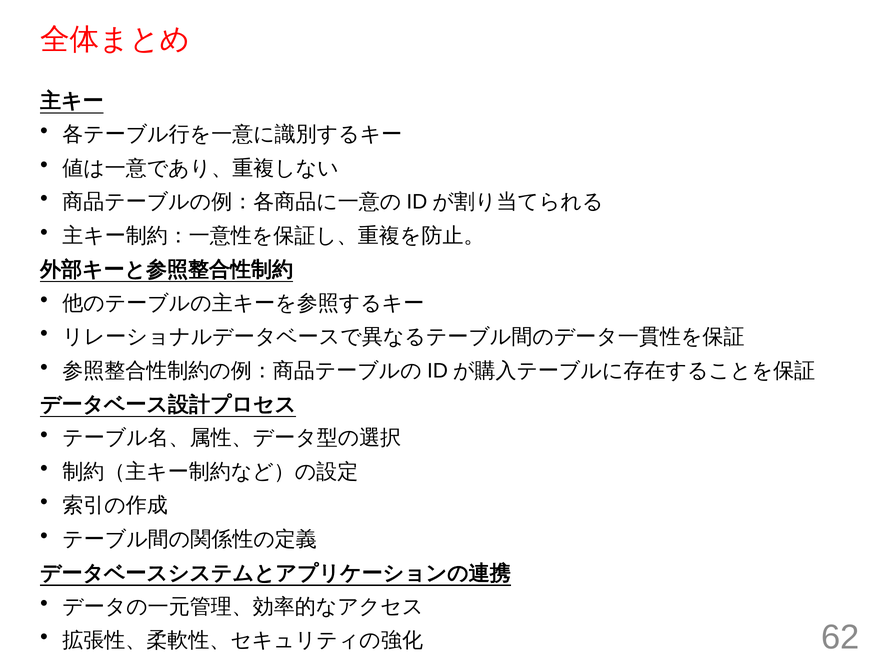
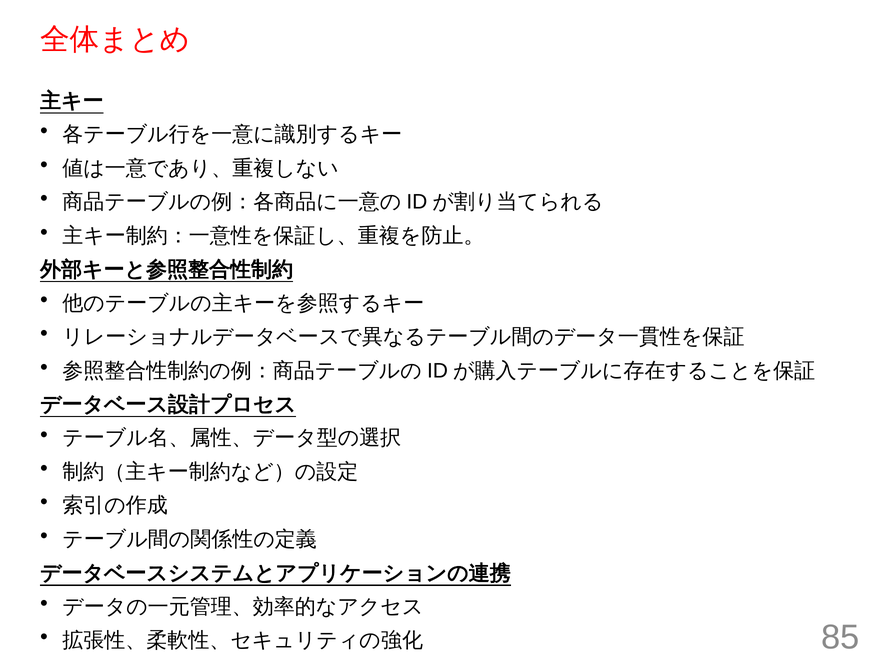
62: 62 -> 85
